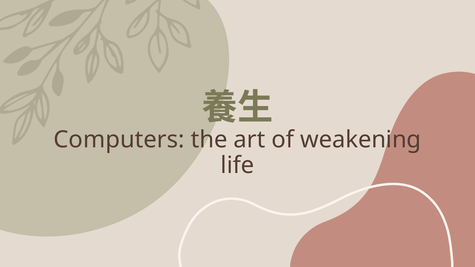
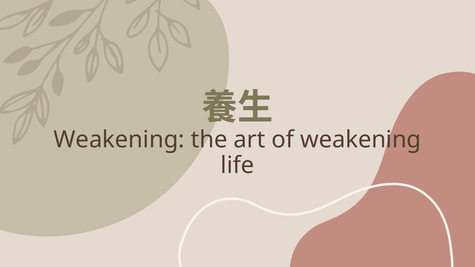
Computers at (119, 140): Computers -> Weakening
